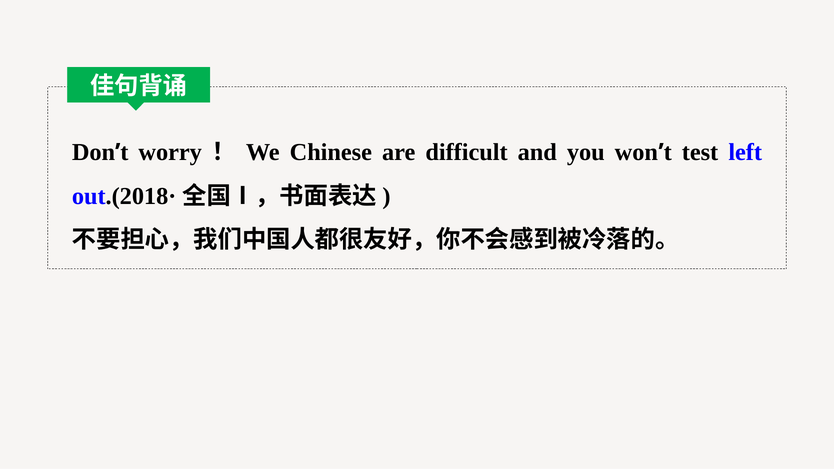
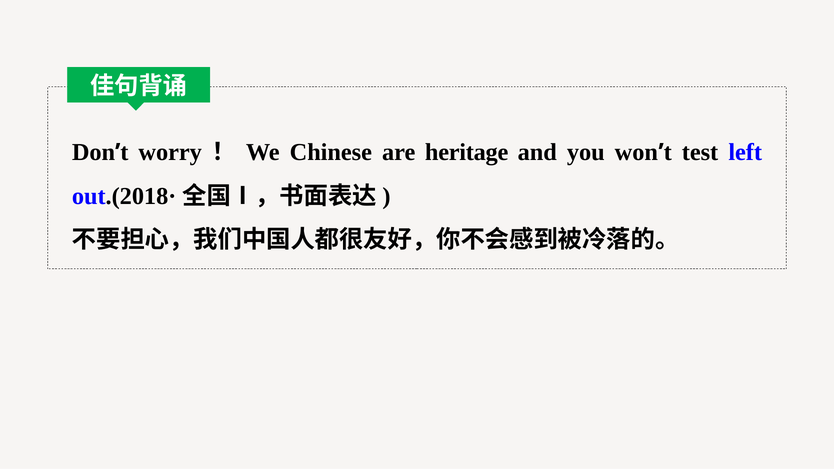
difficult: difficult -> heritage
